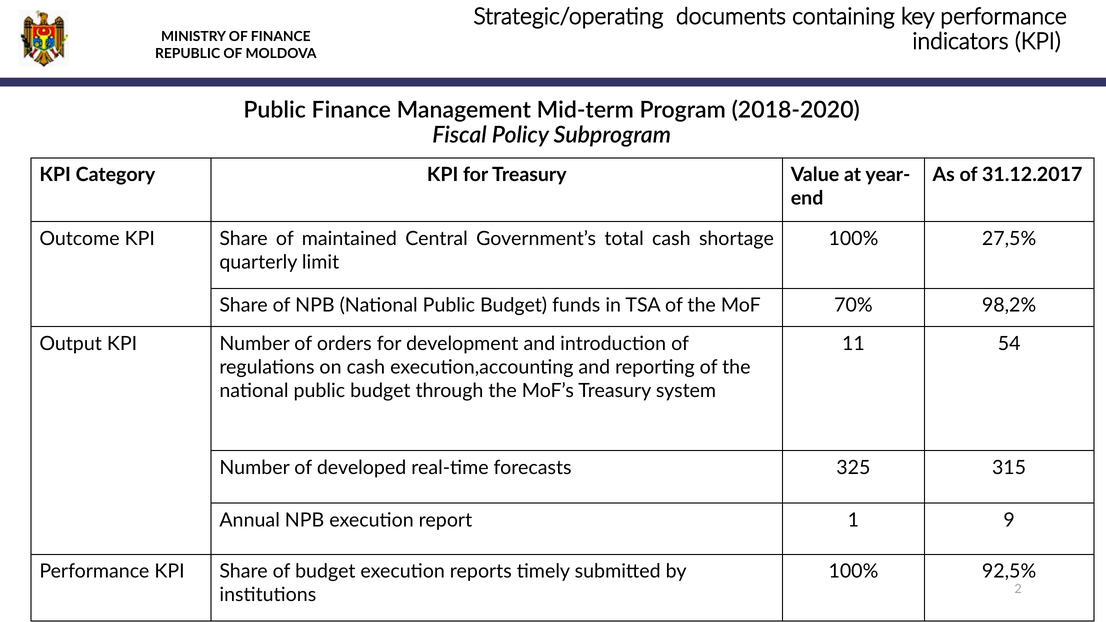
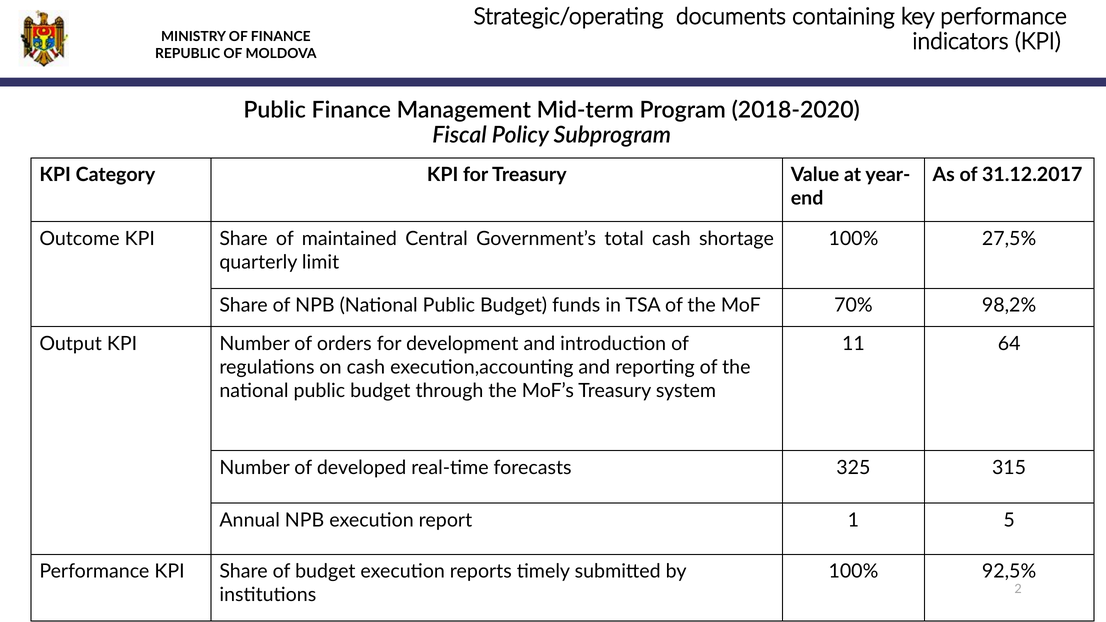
54: 54 -> 64
9: 9 -> 5
